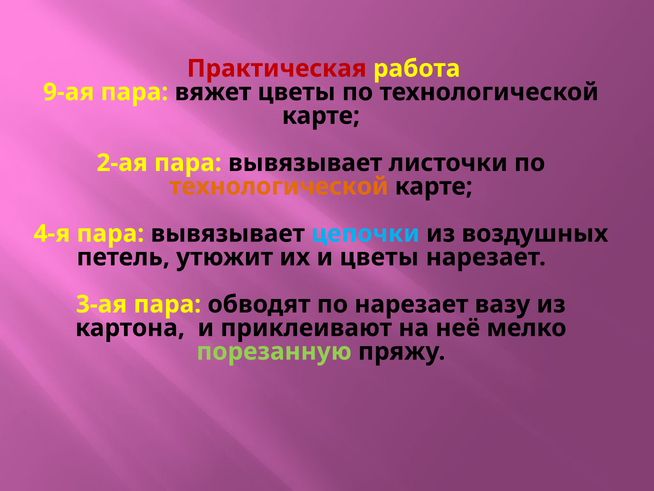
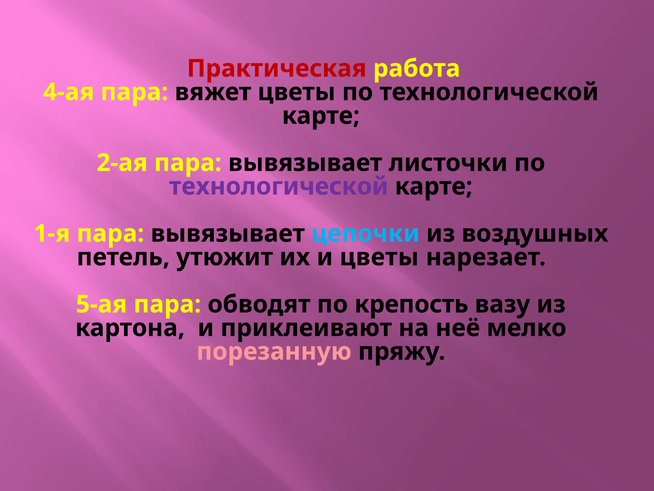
9-ая: 9-ая -> 4-ая
технологической at (279, 186) colour: orange -> purple
4-я: 4-я -> 1-я
3-ая: 3-ая -> 5-ая
по нарезает: нарезает -> крепость
порезанную colour: light green -> pink
